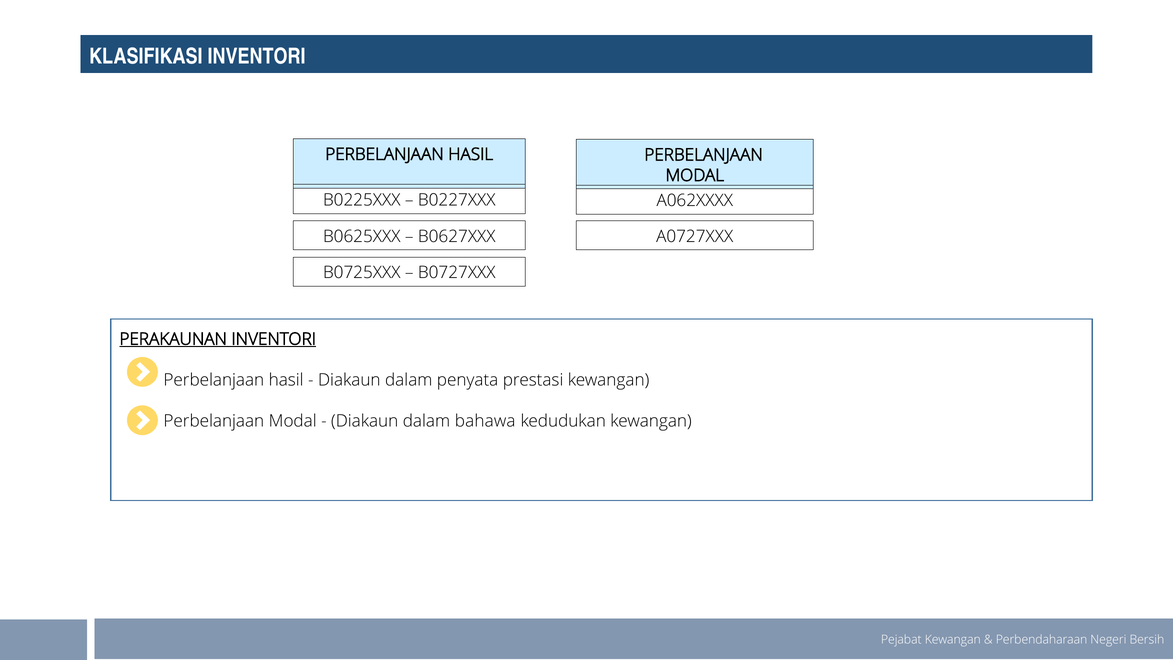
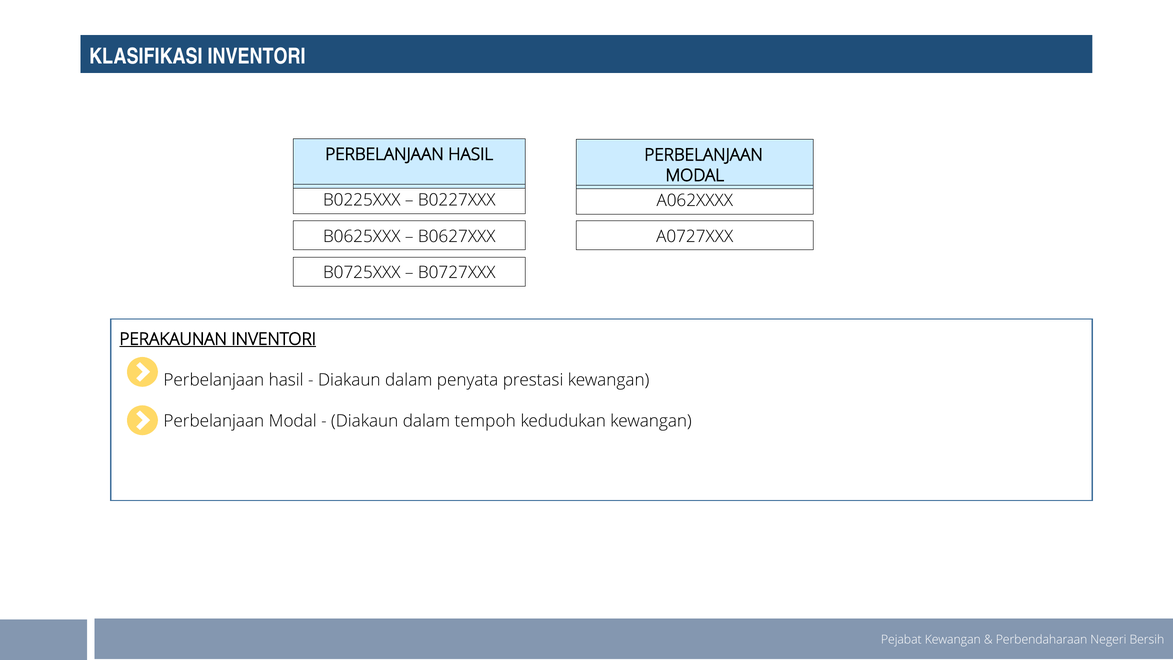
bahawa: bahawa -> tempoh
